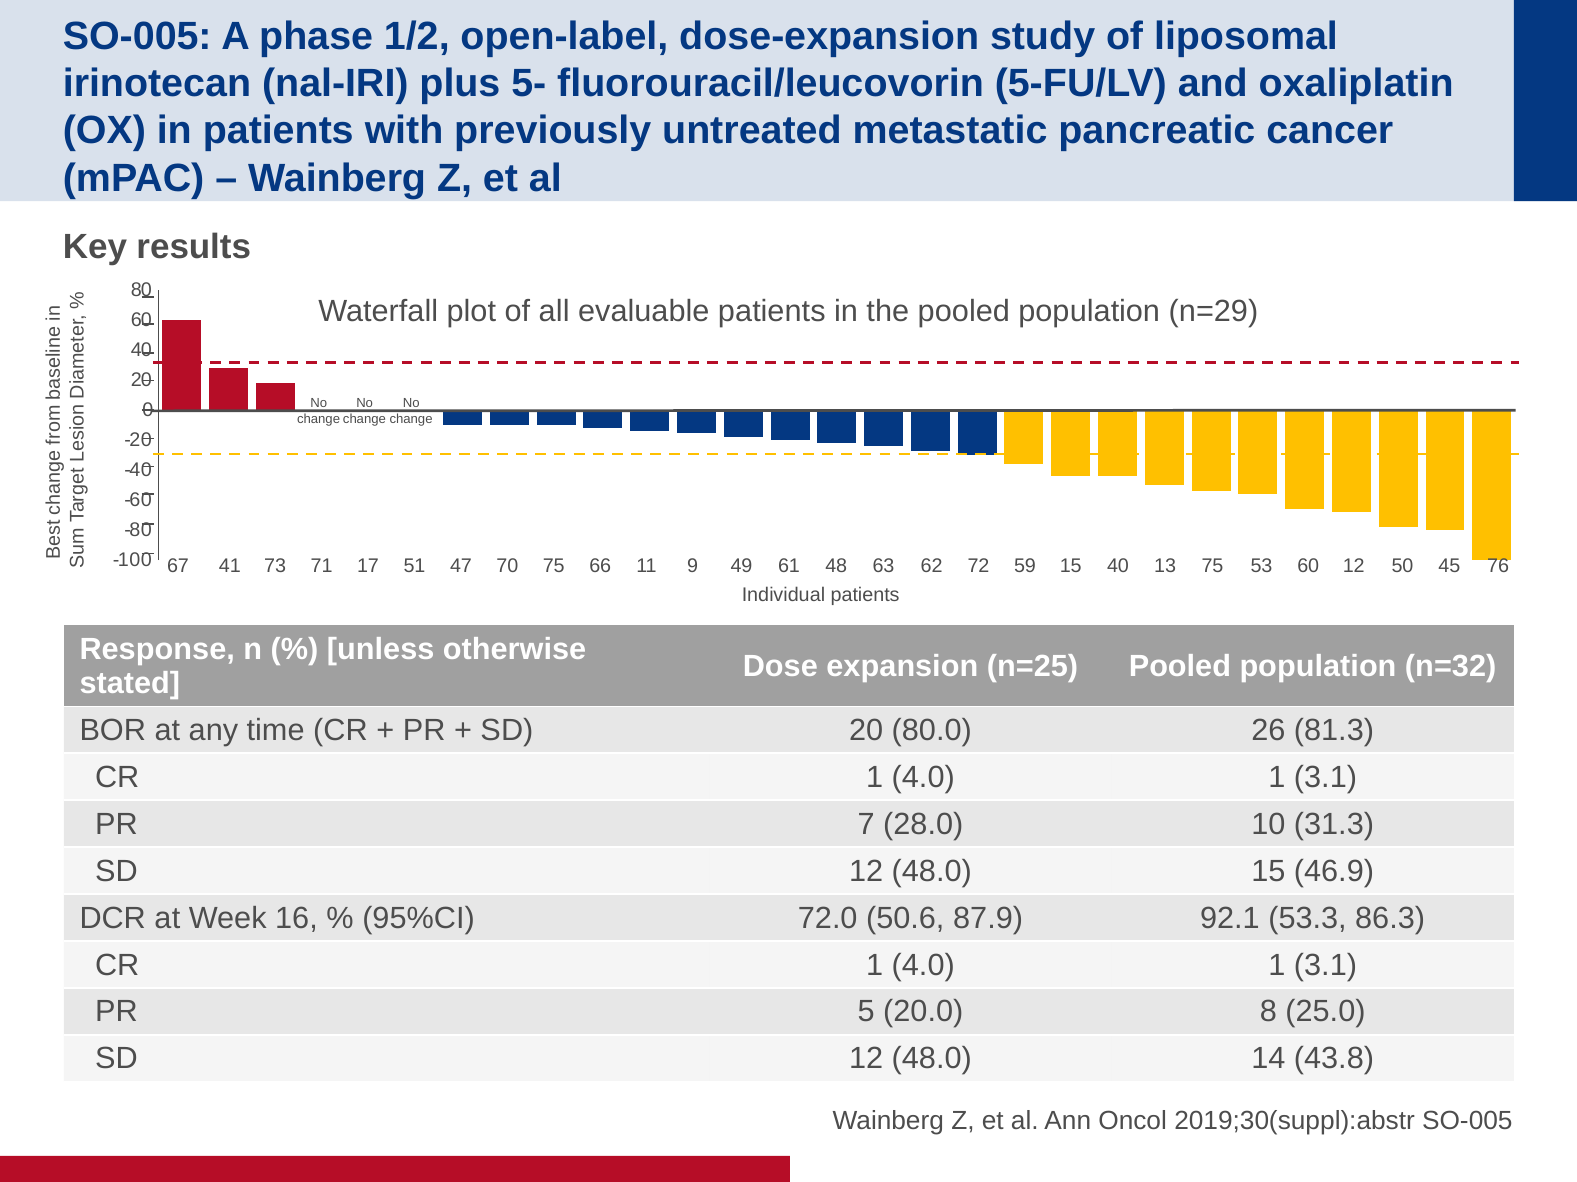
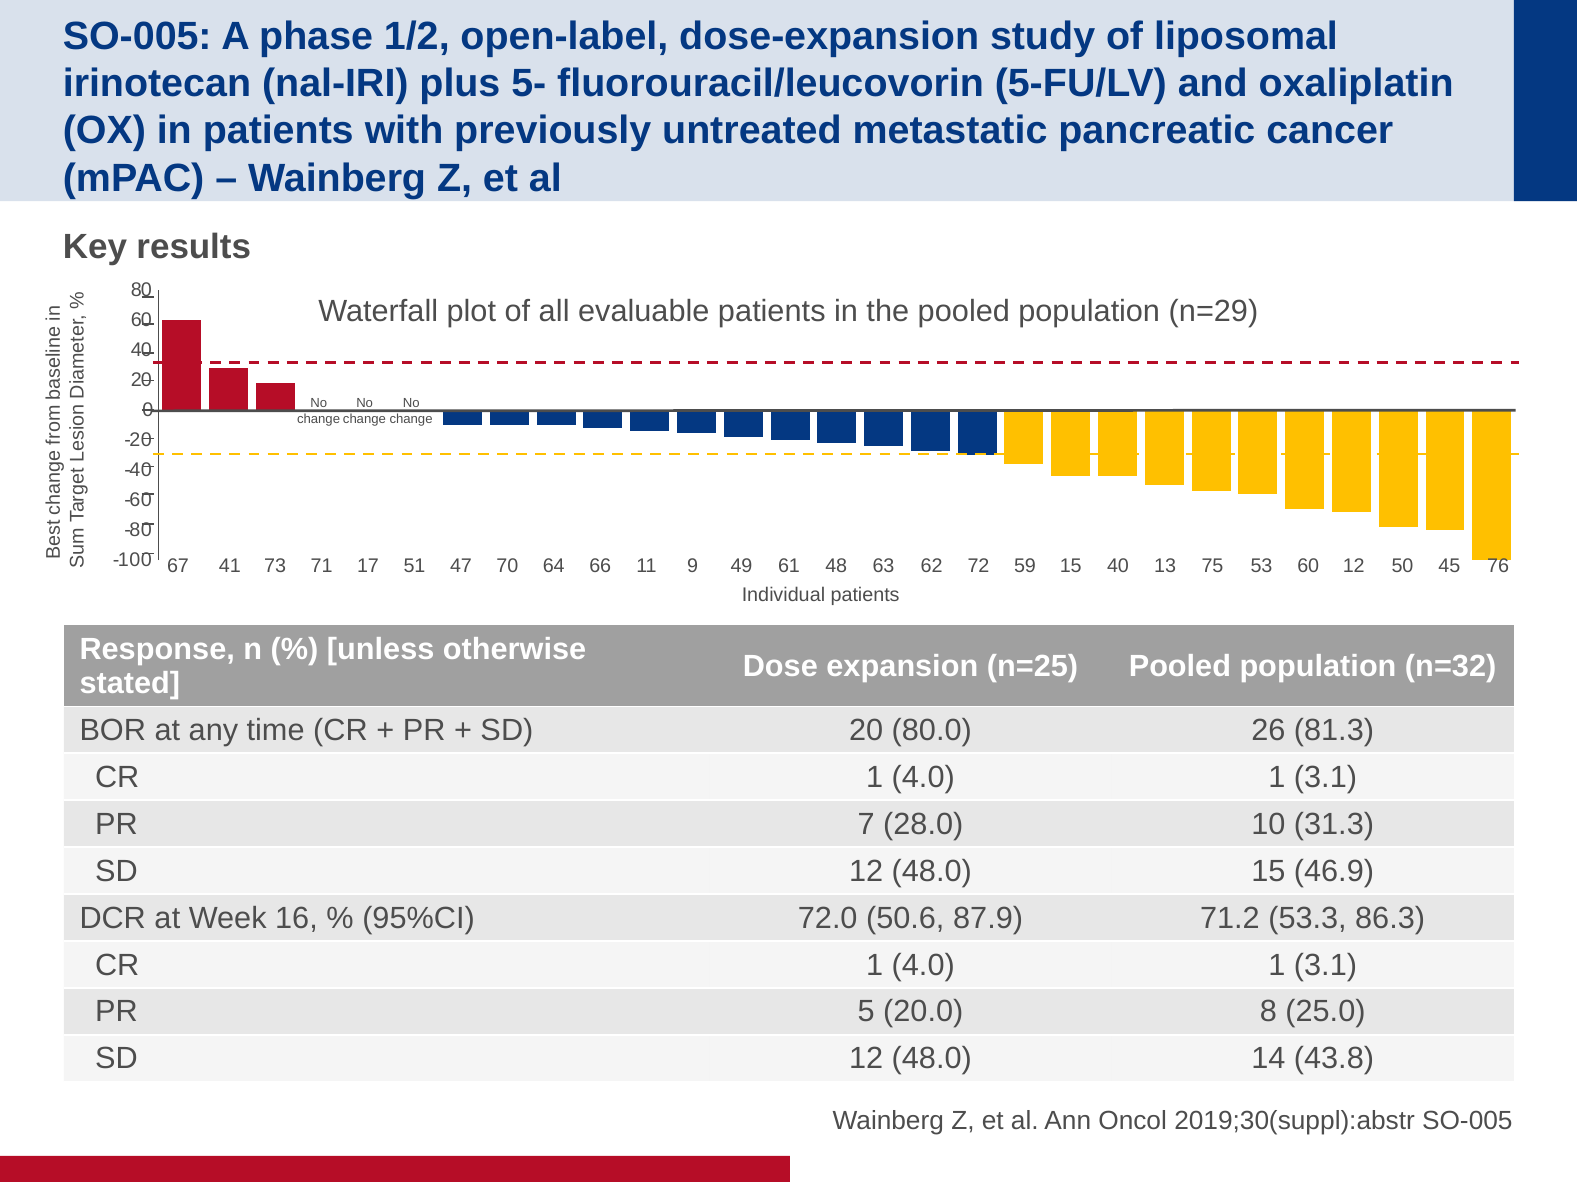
70 75: 75 -> 64
92.1: 92.1 -> 71.2
